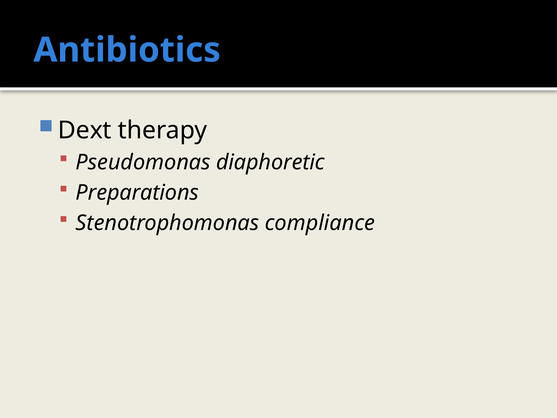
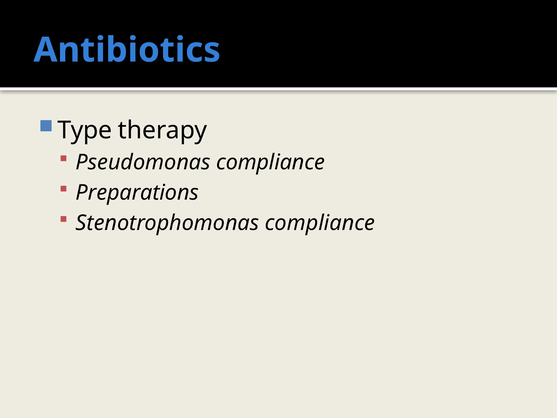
Dext: Dext -> Type
Pseudomonas diaphoretic: diaphoretic -> compliance
